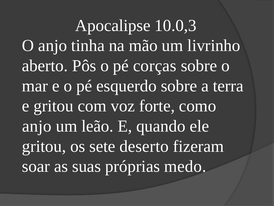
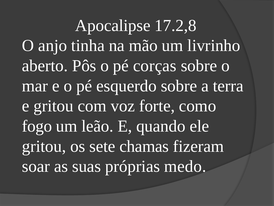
10.0,3: 10.0,3 -> 17.2,8
anjo at (37, 126): anjo -> fogo
deserto: deserto -> chamas
